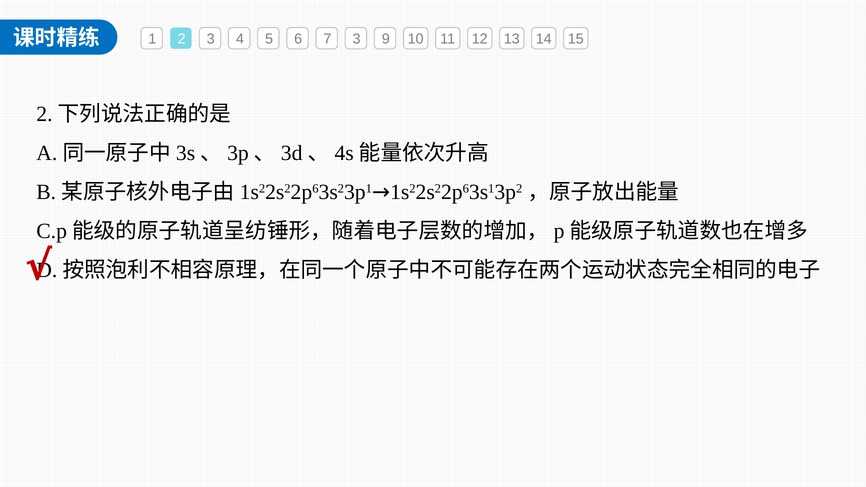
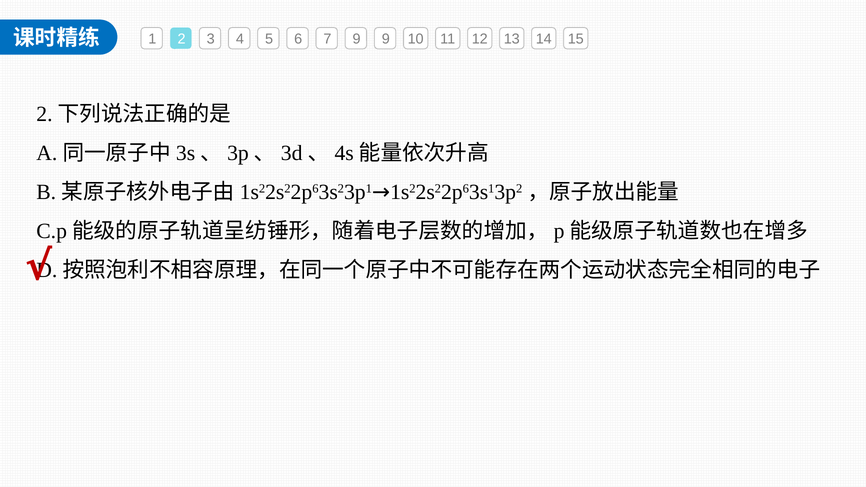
7 3: 3 -> 9
